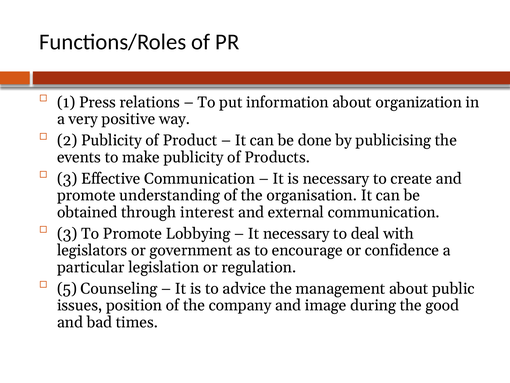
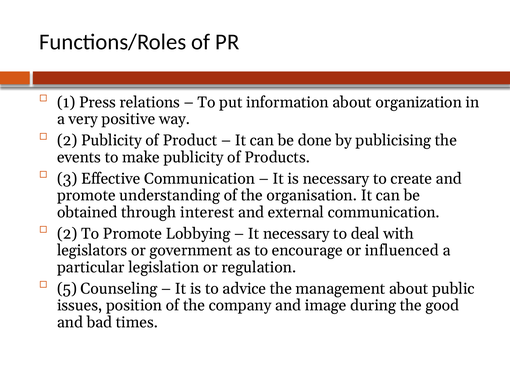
3 at (67, 233): 3 -> 2
confidence: confidence -> influenced
